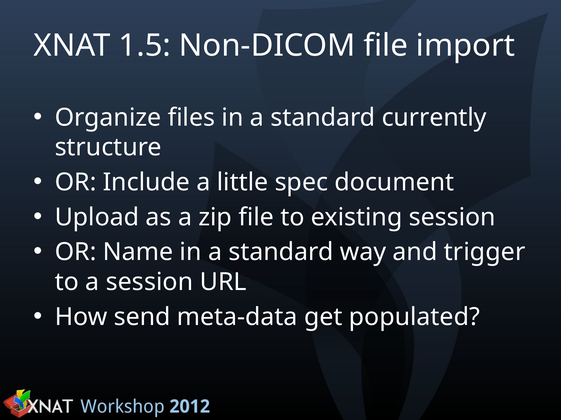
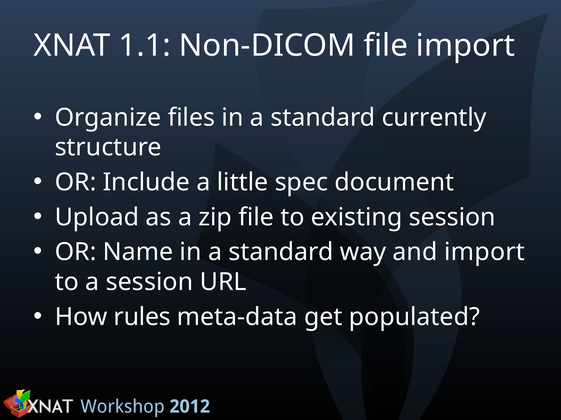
1.5: 1.5 -> 1.1
and trigger: trigger -> import
send: send -> rules
